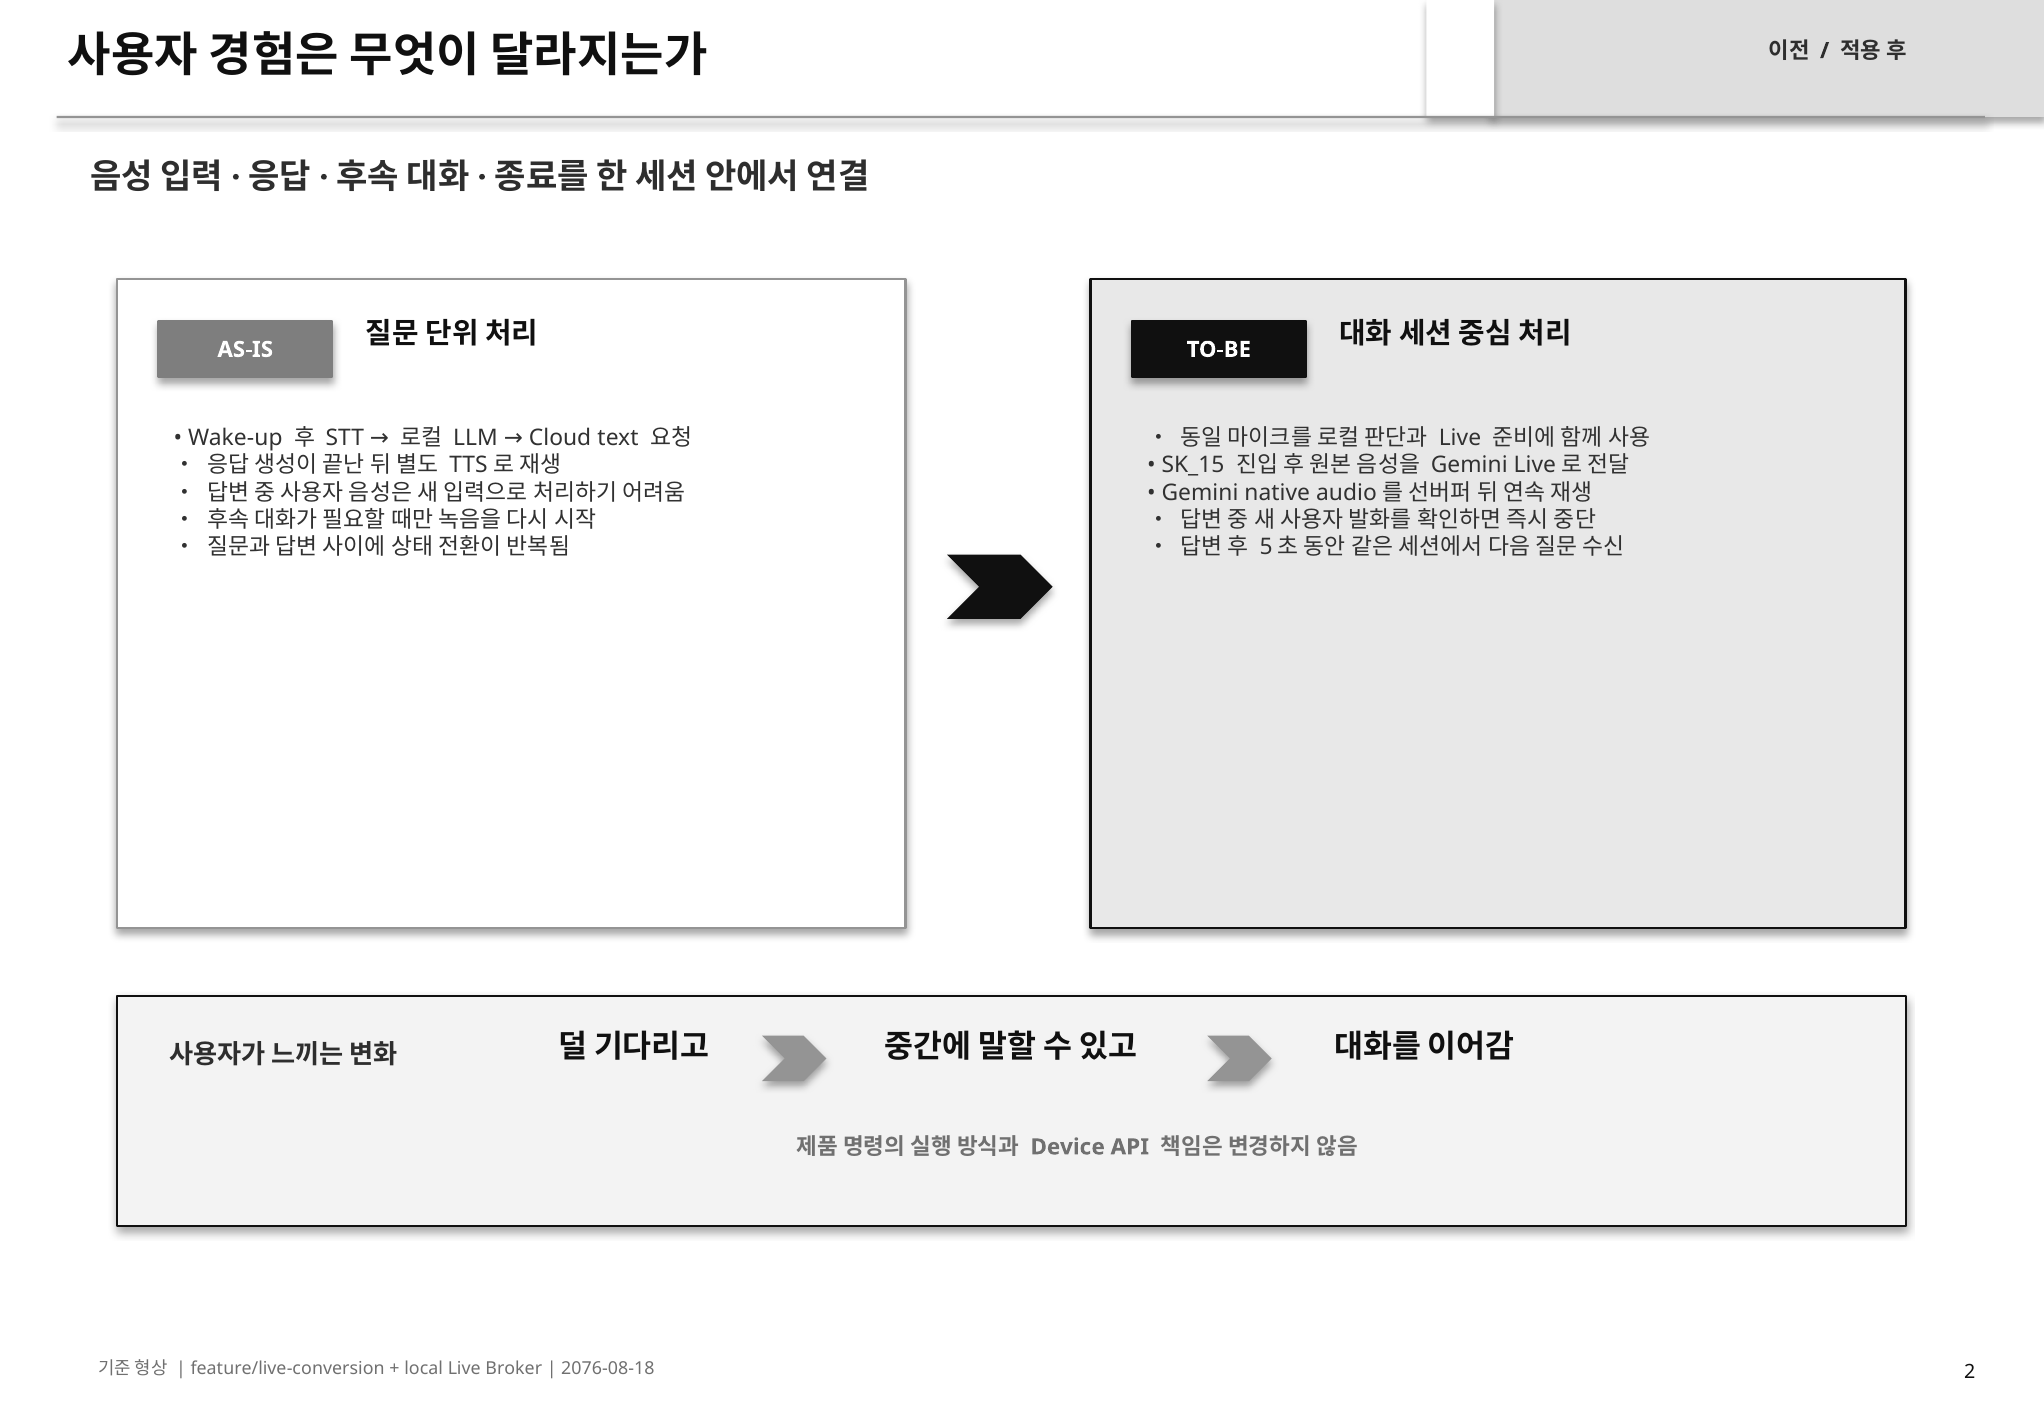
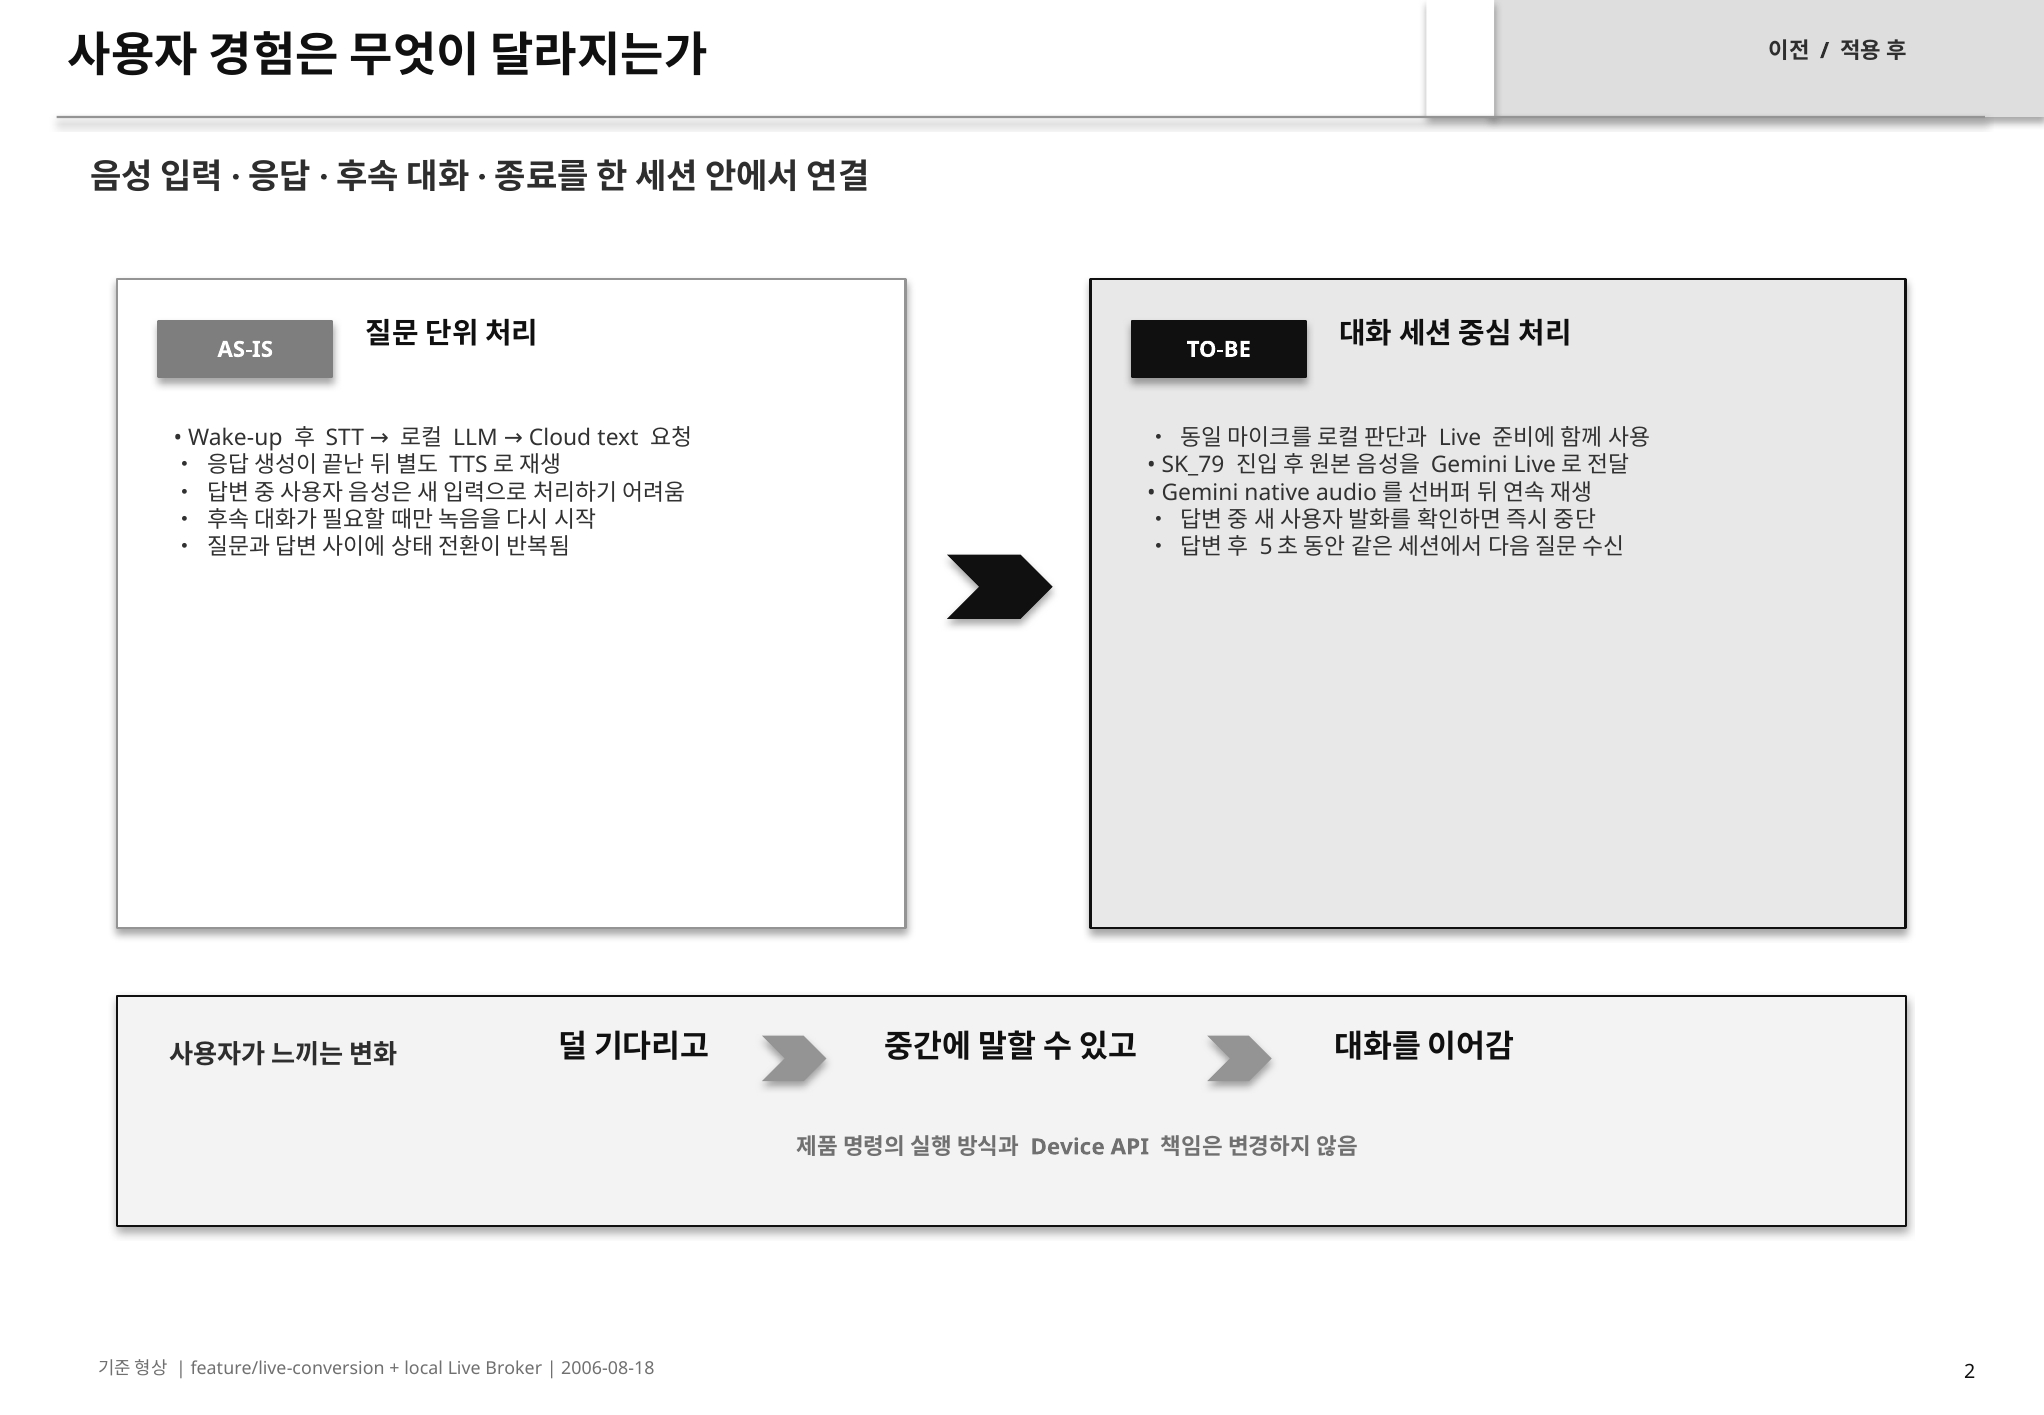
SK_15: SK_15 -> SK_79
2076-08-18: 2076-08-18 -> 2006-08-18
